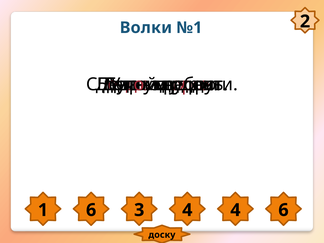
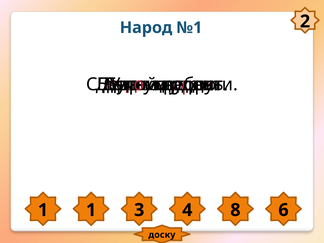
Волки: Волки -> Народ
1 6: 6 -> 1
4 4: 4 -> 8
